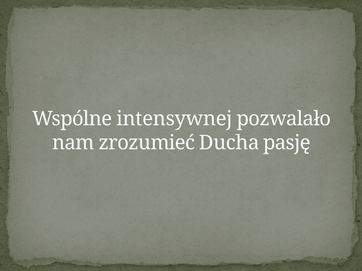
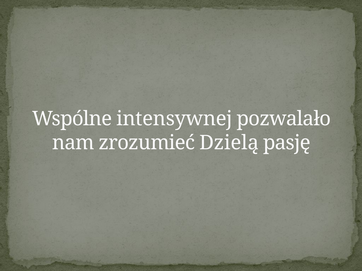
Ducha: Ducha -> Dzielą
